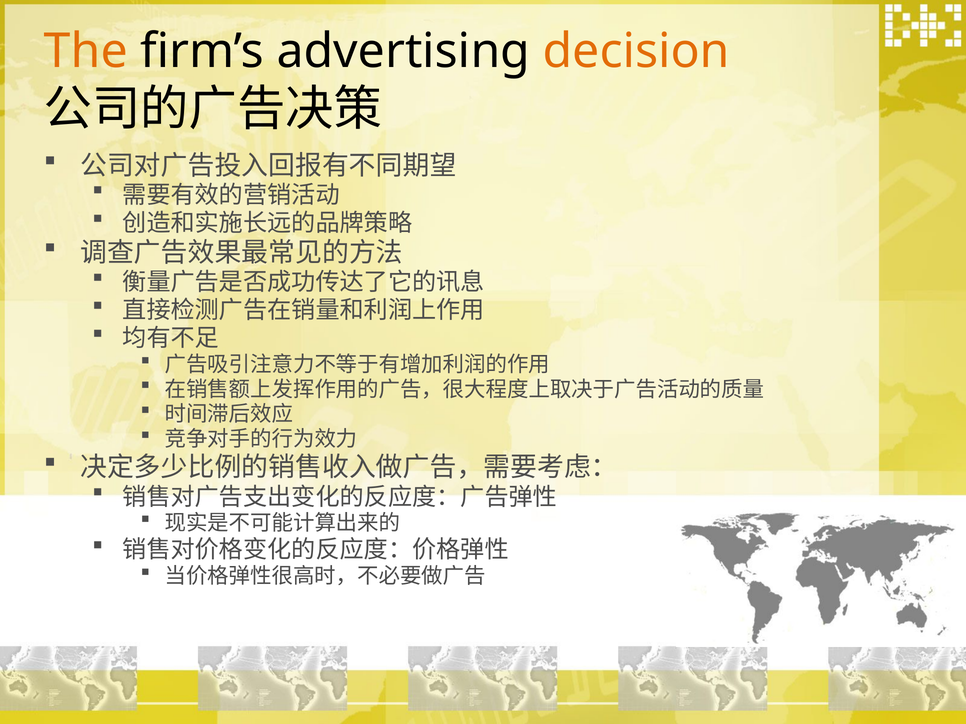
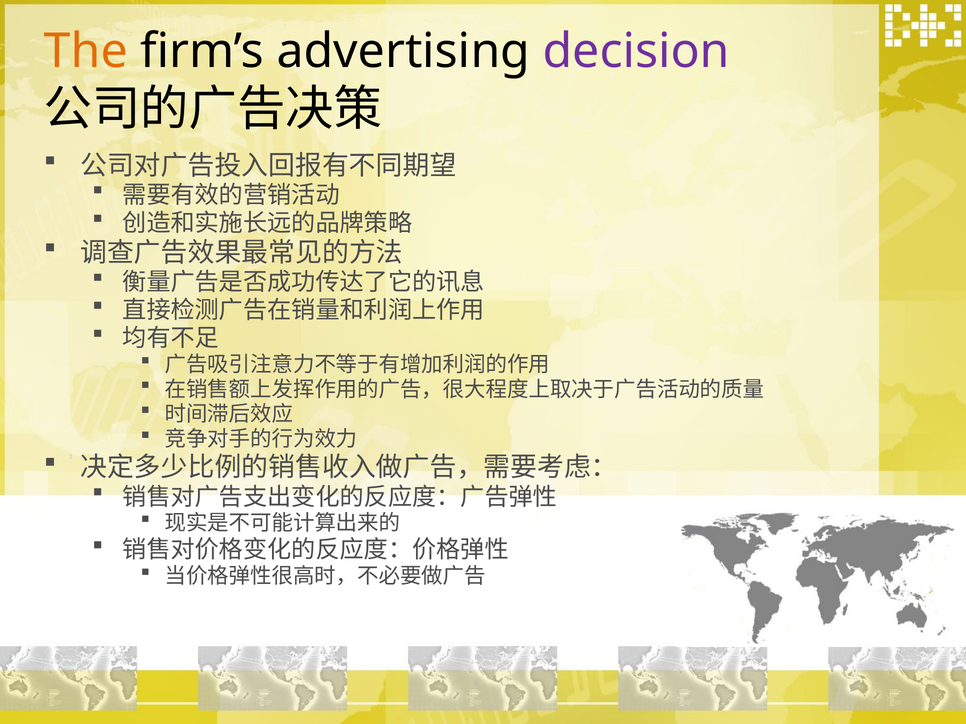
decision colour: orange -> purple
